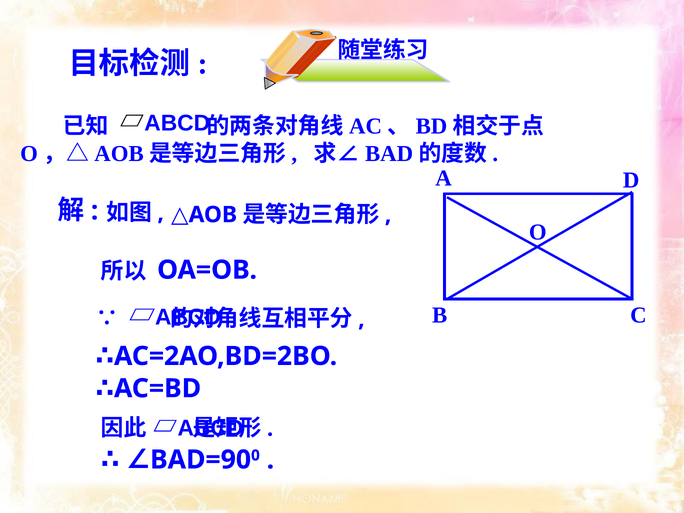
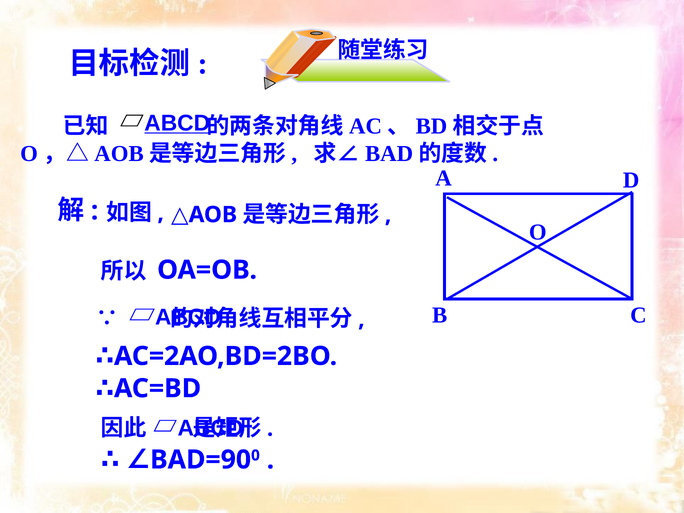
ABCD at (177, 123) underline: none -> present
